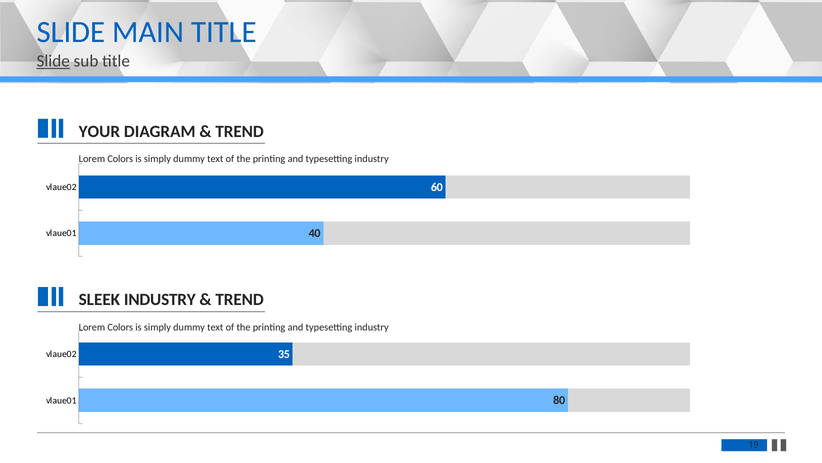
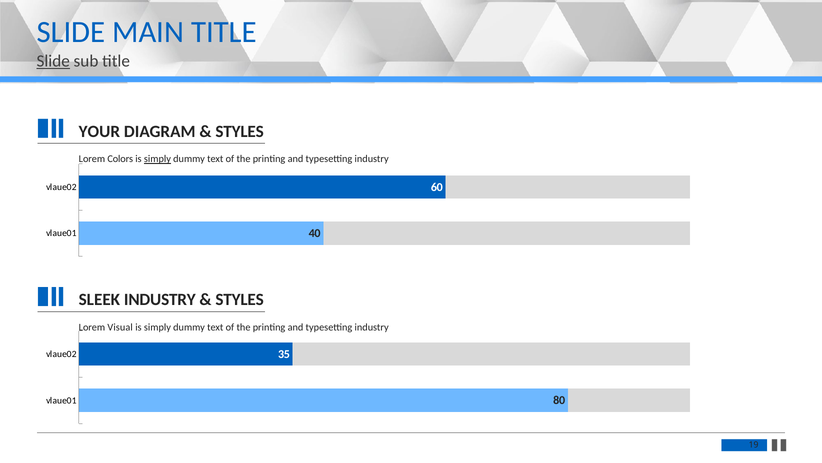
TREND at (240, 131): TREND -> STYLES
simply at (157, 159) underline: none -> present
TREND at (240, 299): TREND -> STYLES
Colors at (120, 327): Colors -> Visual
